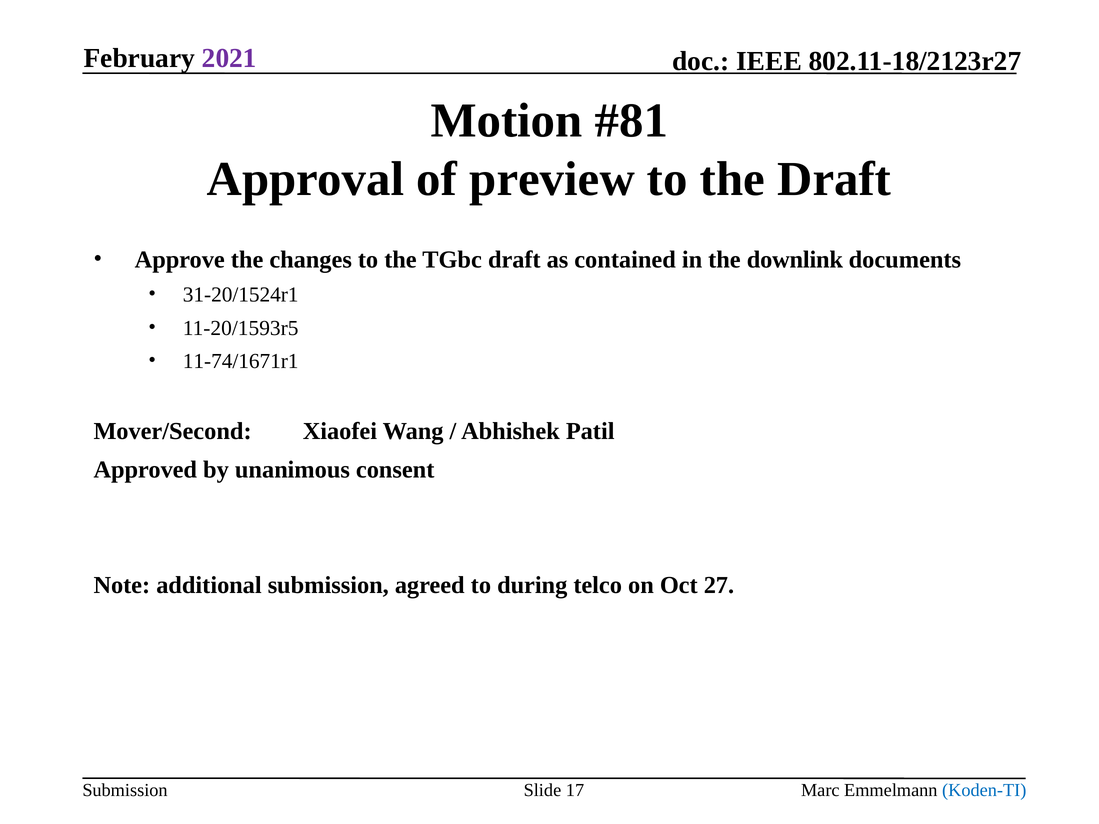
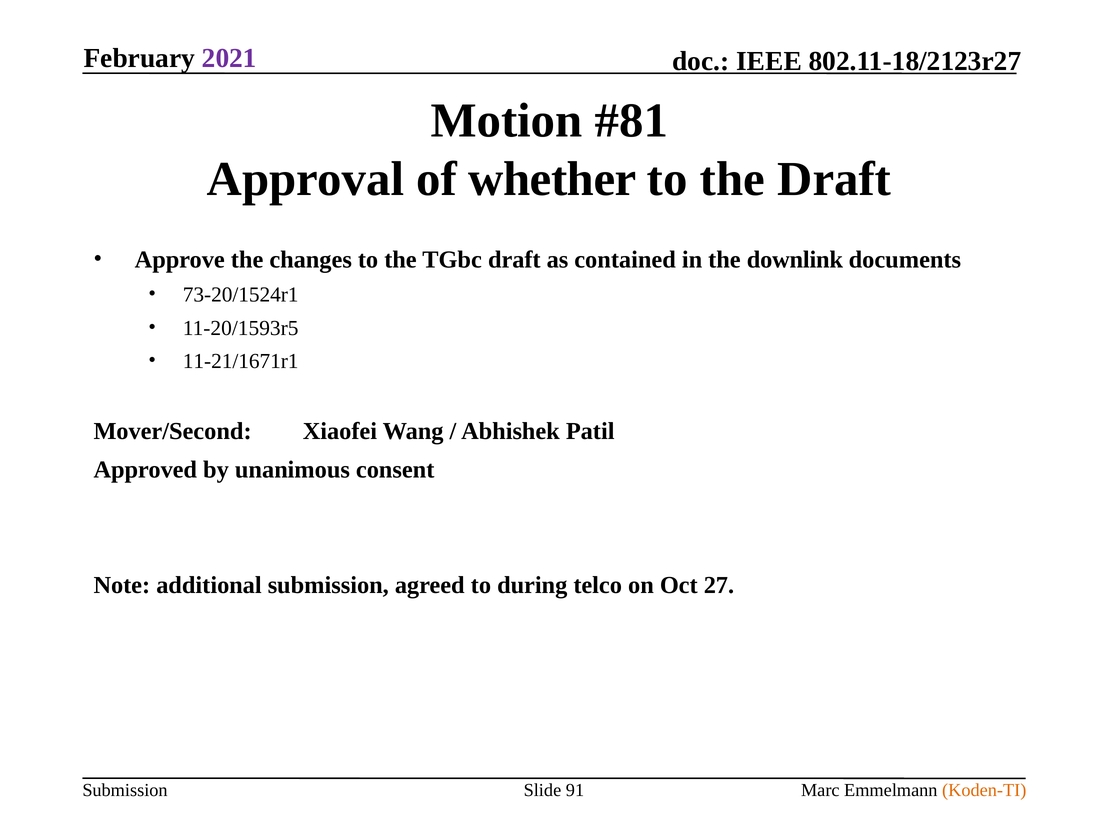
preview: preview -> whether
31-20/1524r1: 31-20/1524r1 -> 73-20/1524r1
11-74/1671r1: 11-74/1671r1 -> 11-21/1671r1
17: 17 -> 91
Koden-TI colour: blue -> orange
